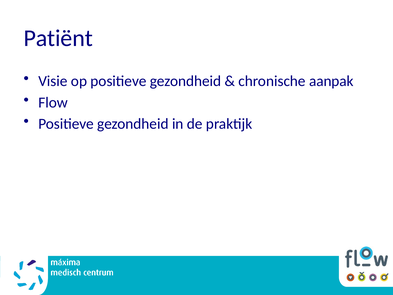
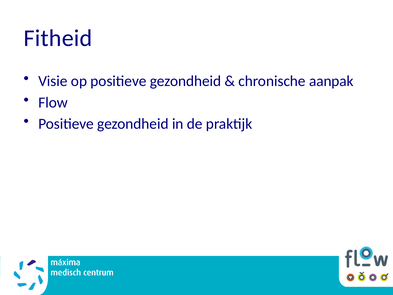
Patiënt: Patiënt -> Fitheid
